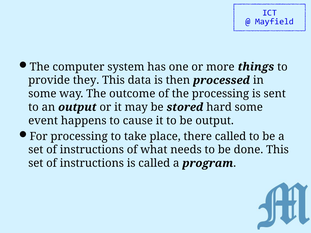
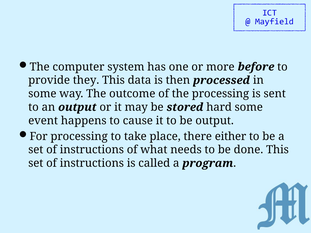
things: things -> before
there called: called -> either
